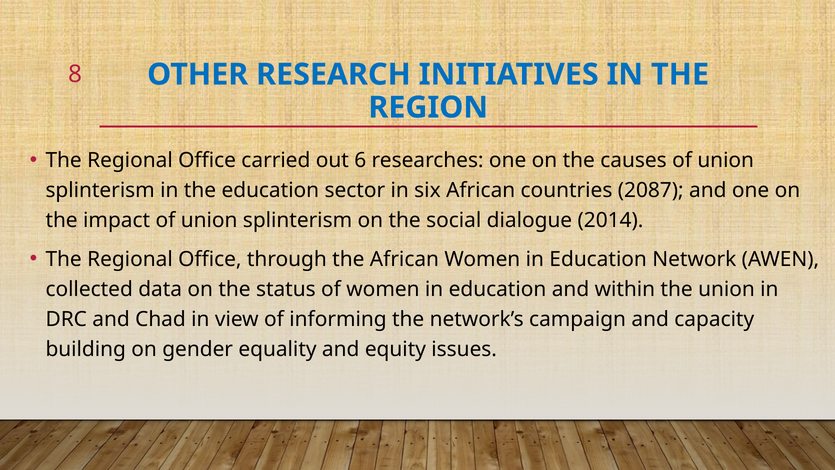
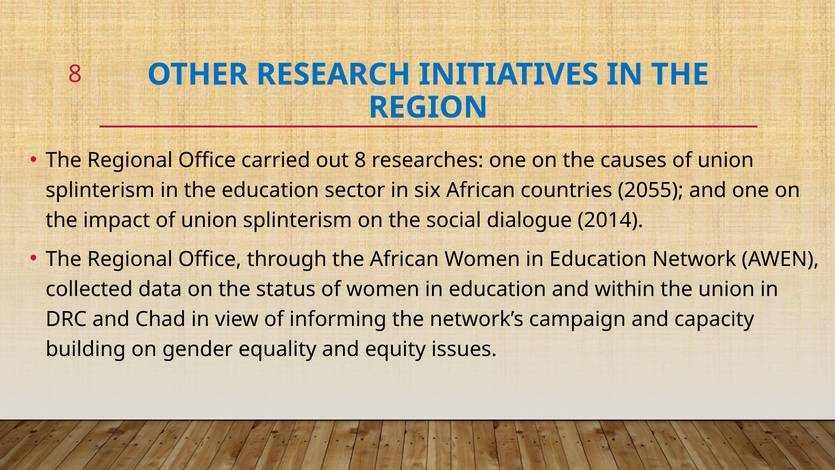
out 6: 6 -> 8
2087: 2087 -> 2055
